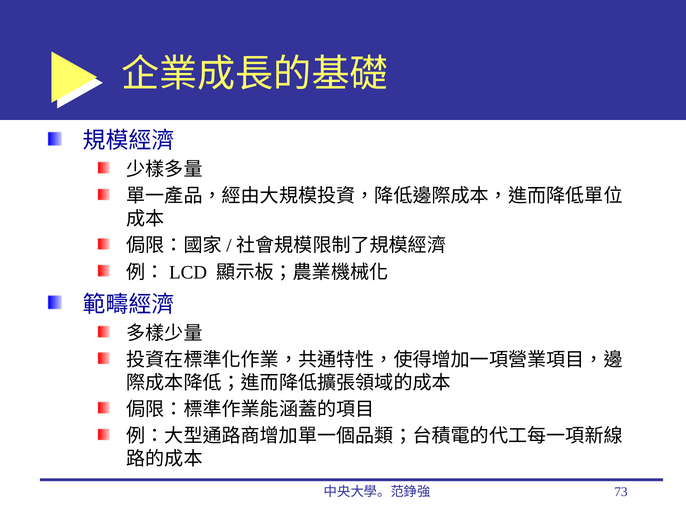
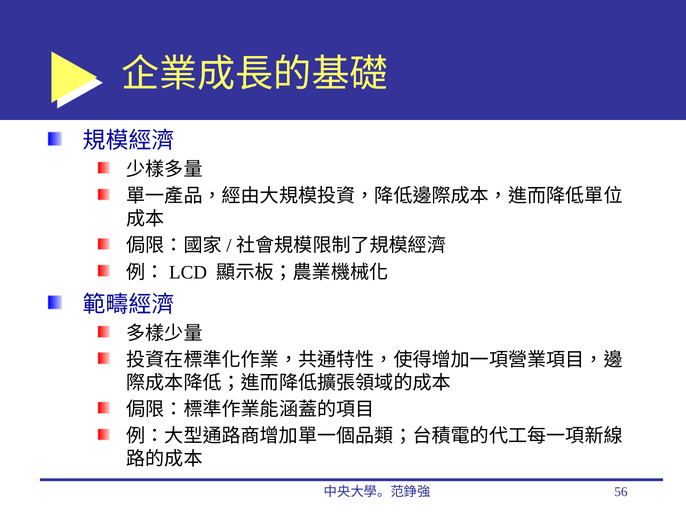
73: 73 -> 56
